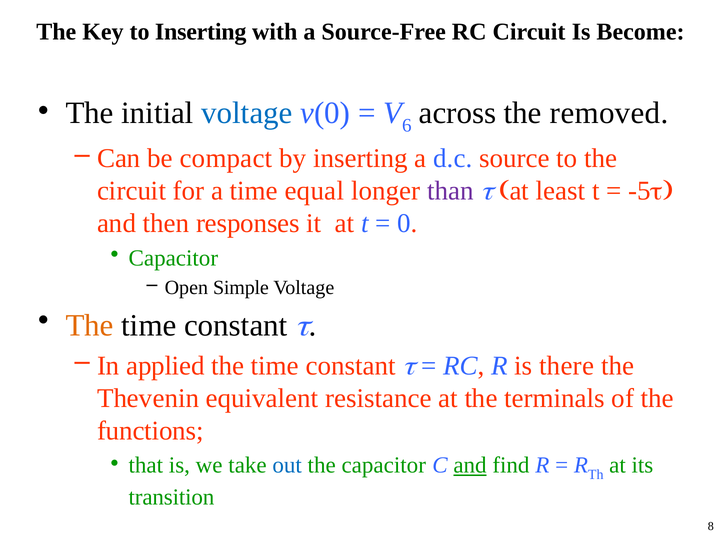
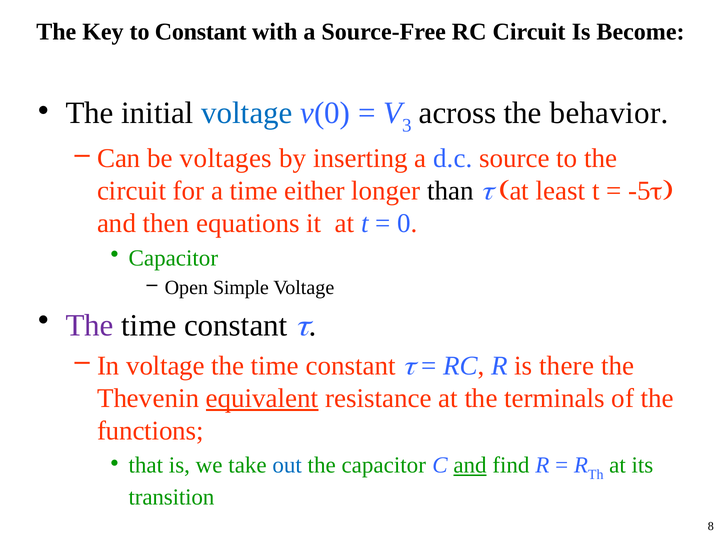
to Inserting: Inserting -> Constant
6: 6 -> 3
removed: removed -> behavior
compact: compact -> voltages
equal: equal -> either
than colour: purple -> black
responses: responses -> equations
The at (90, 325) colour: orange -> purple
In applied: applied -> voltage
equivalent underline: none -> present
